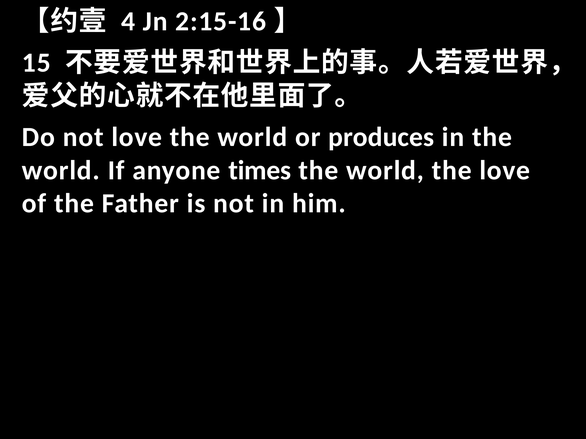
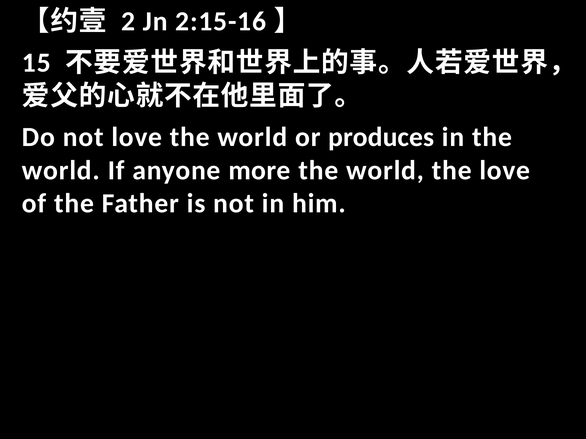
4: 4 -> 2
times: times -> more
